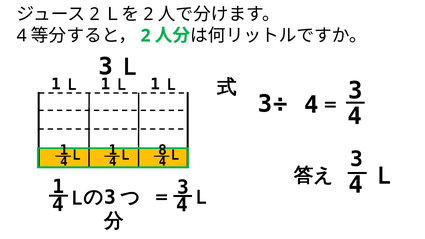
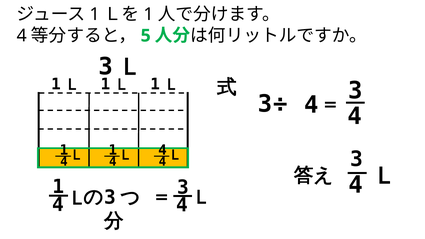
2 at (95, 14): 2 -> 1
2 at (149, 14): 2 -> 1
2 at (146, 36): 2 -> 5
Ｌ 8: 8 -> 4
